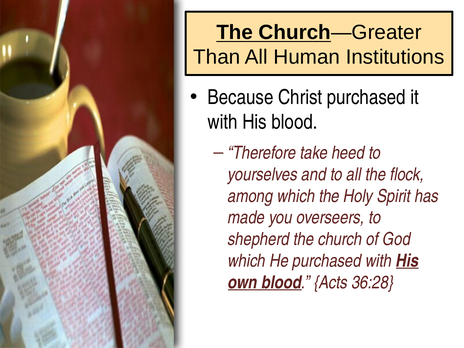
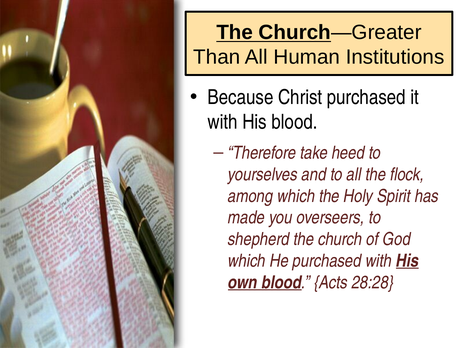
36:28: 36:28 -> 28:28
